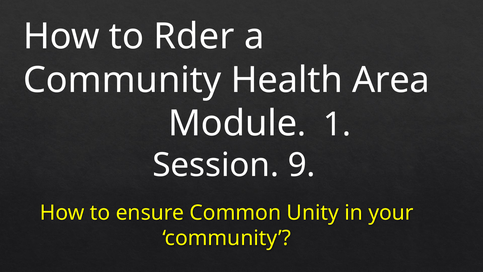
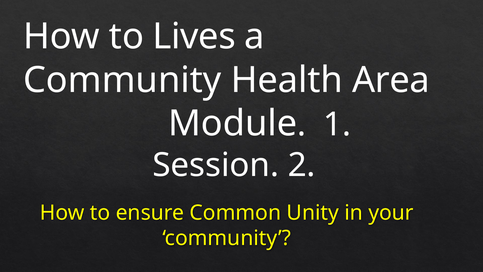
Rder: Rder -> Lives
9: 9 -> 2
